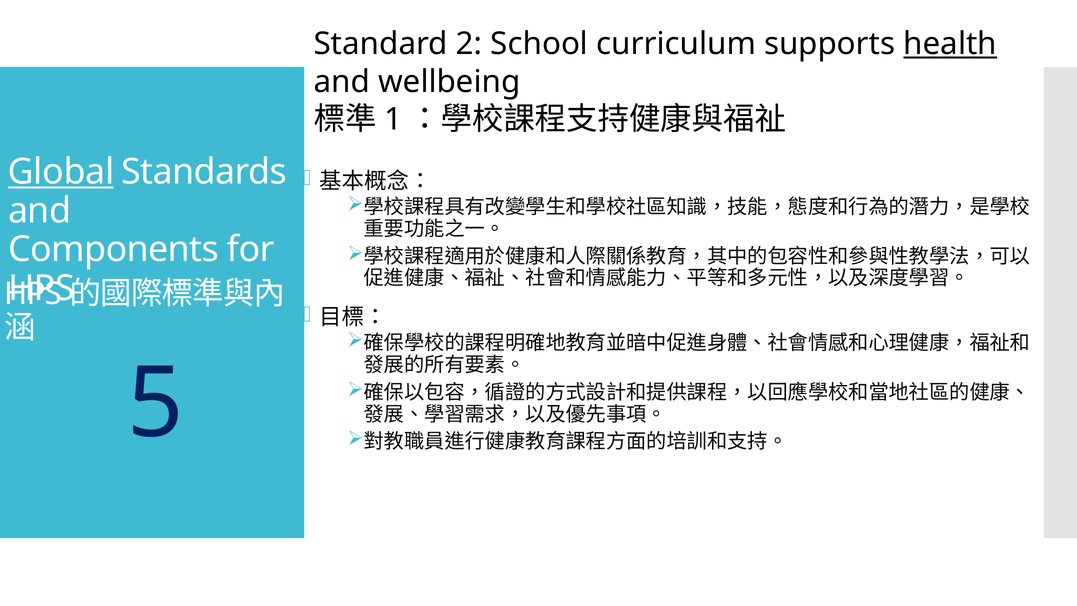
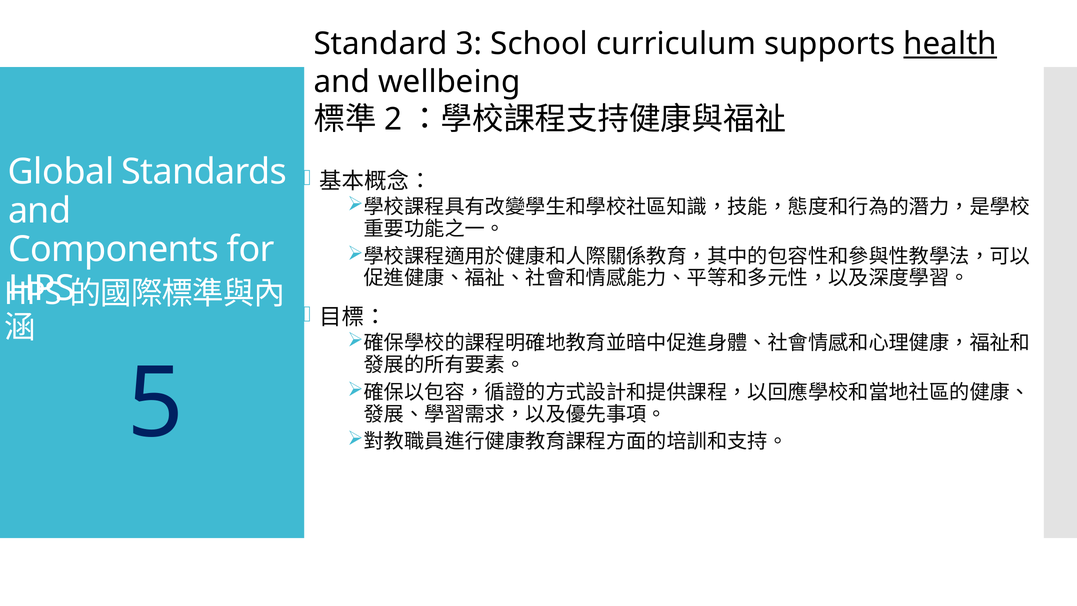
2: 2 -> 3
1: 1 -> 2
Global underline: present -> none
